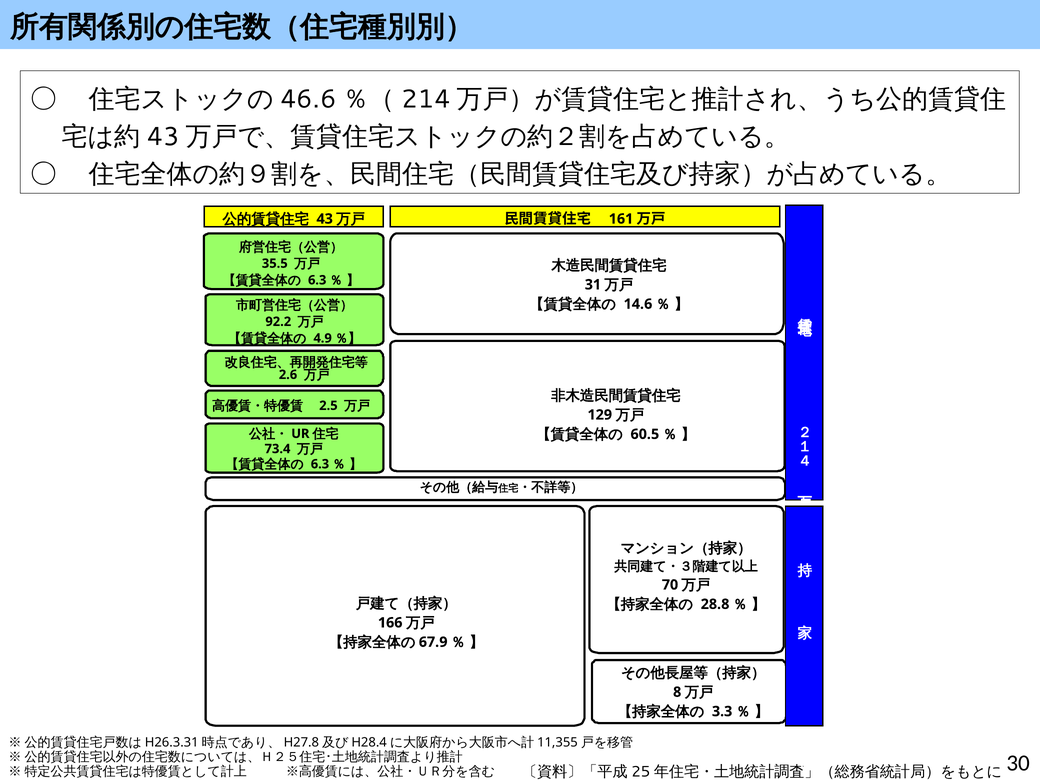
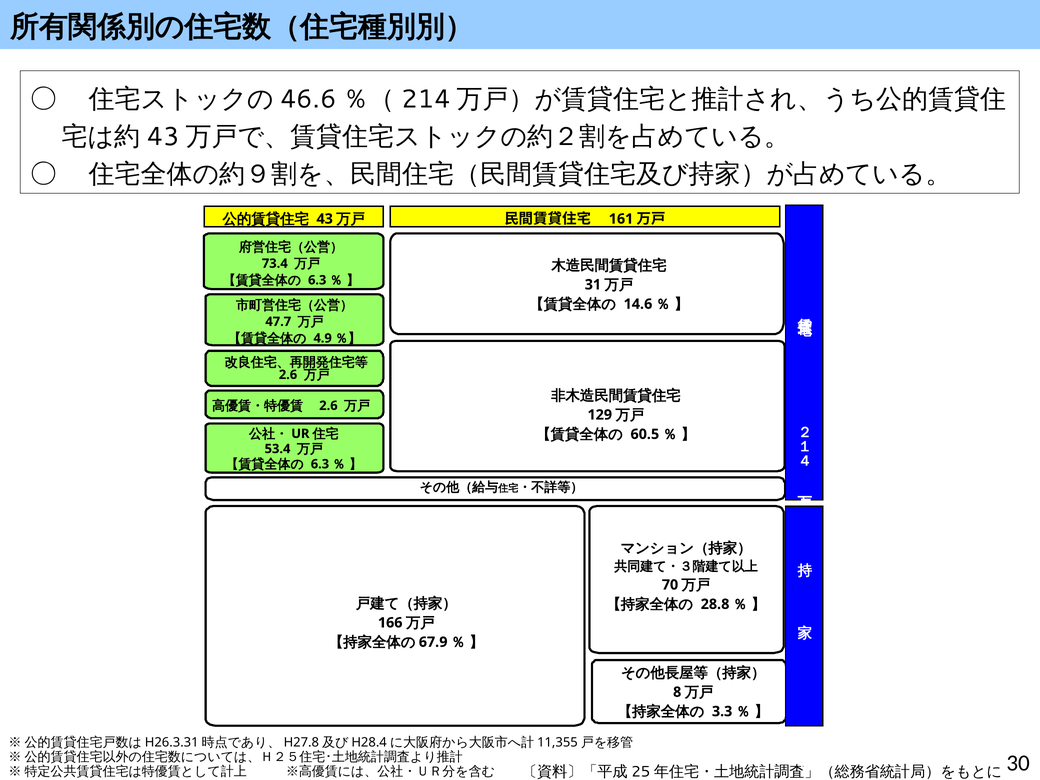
35.5: 35.5 -> 73.4
92.2: 92.2 -> 47.7
2.5 at (328, 406): 2.5 -> 2.6
73.4: 73.4 -> 53.4
